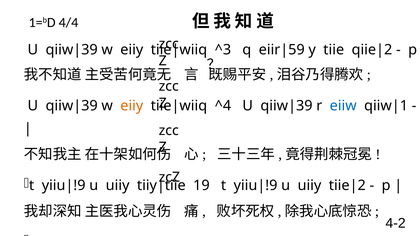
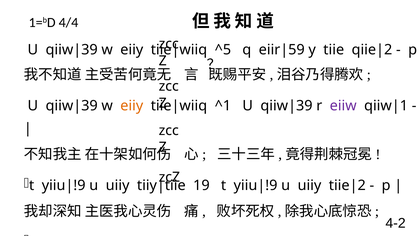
^3: ^3 -> ^5
^4: ^4 -> ^1
eiiw colour: blue -> purple
